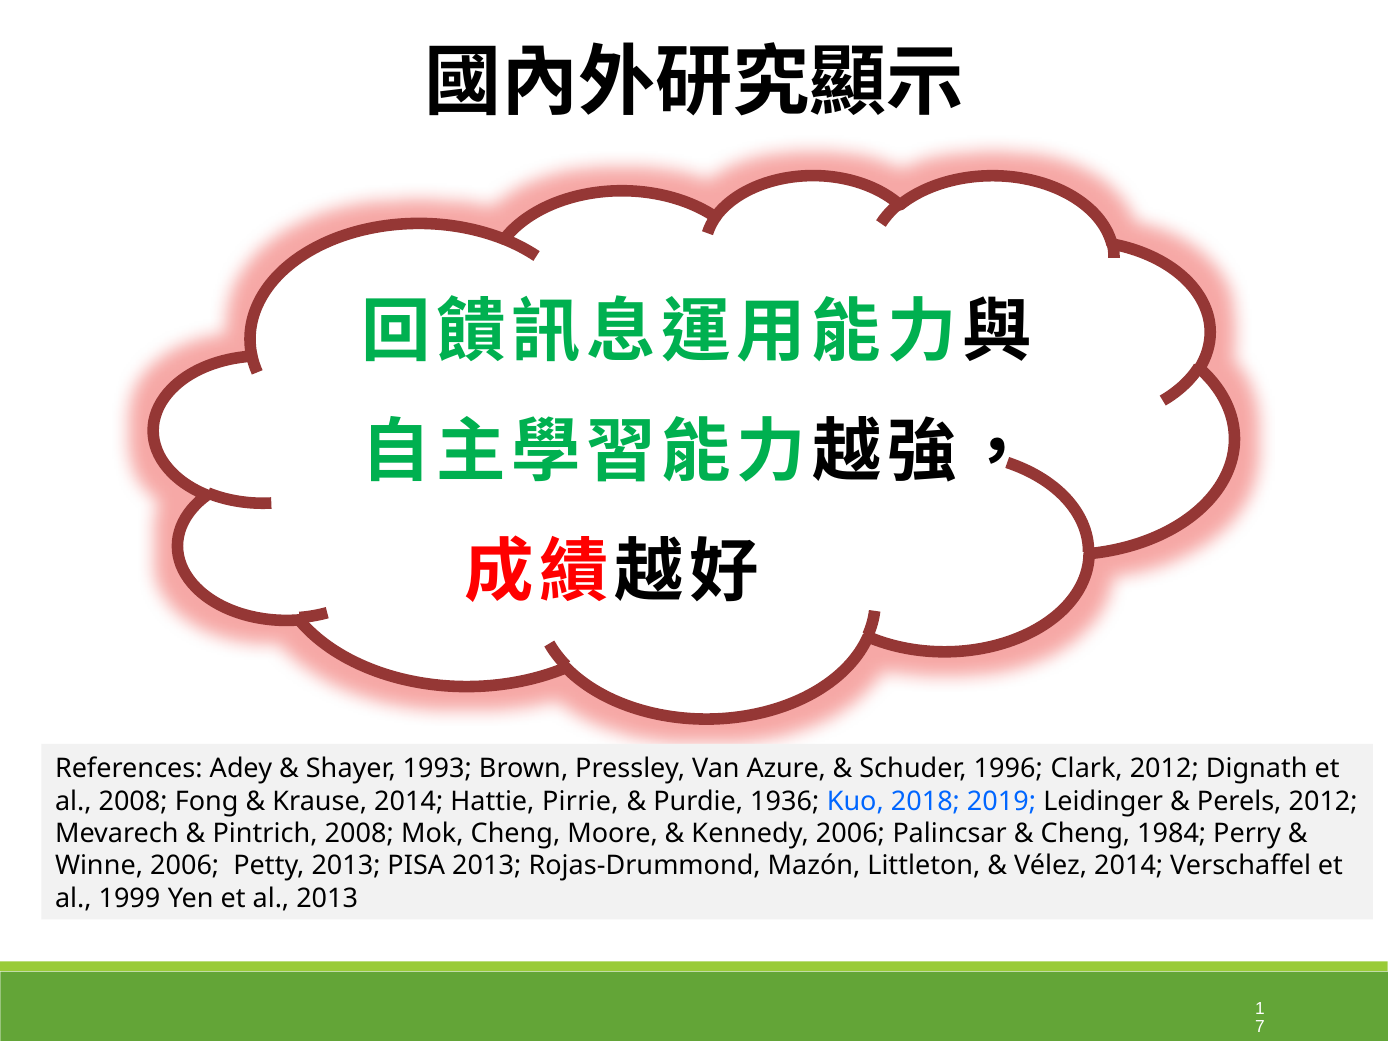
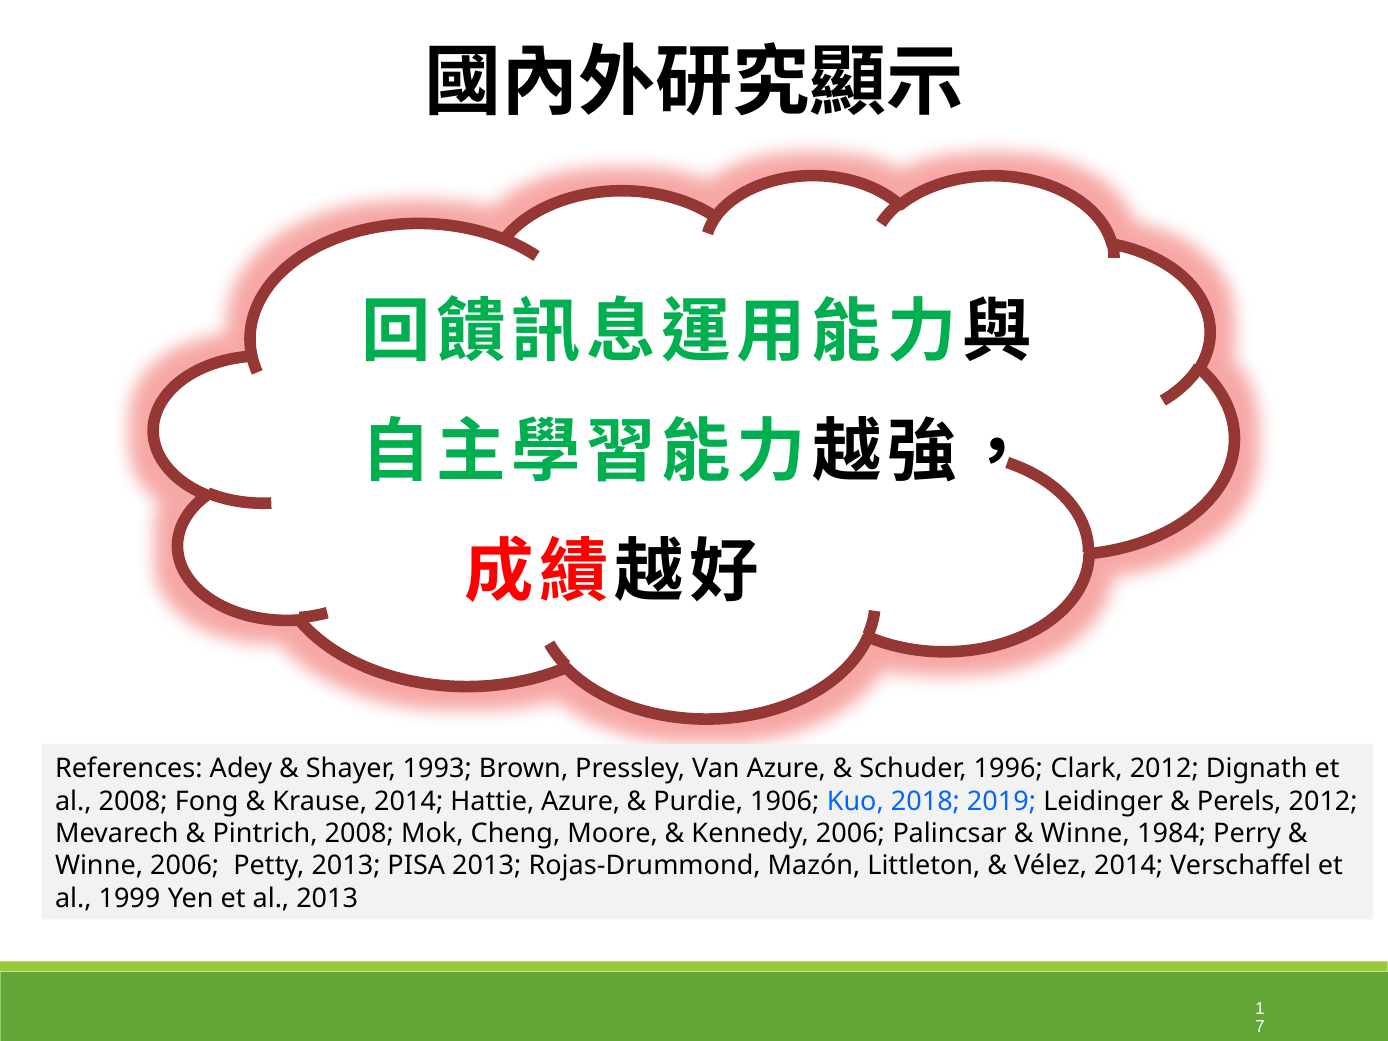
Hattie Pirrie: Pirrie -> Azure
1936: 1936 -> 1906
Cheng at (1085, 834): Cheng -> Winne
